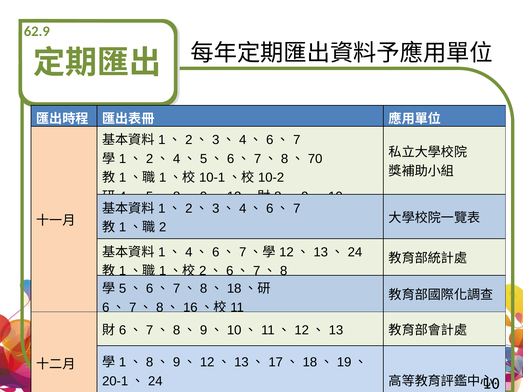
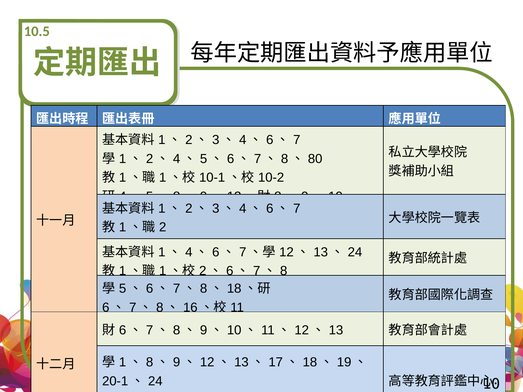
62.9: 62.9 -> 10.5
70: 70 -> 80
